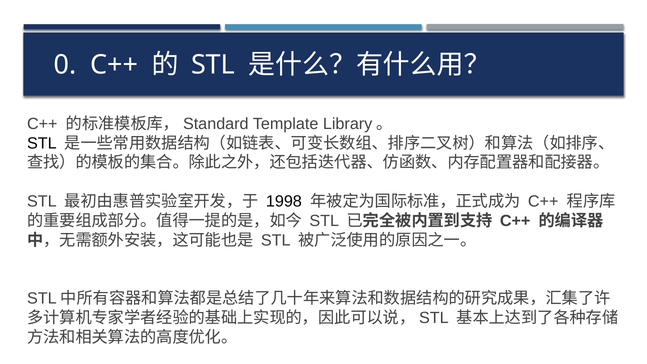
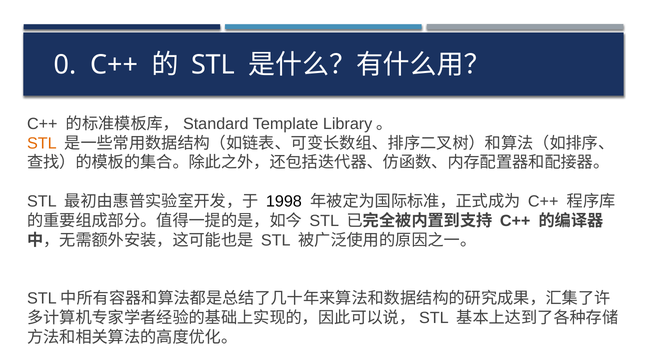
STL at (42, 143) colour: black -> orange
